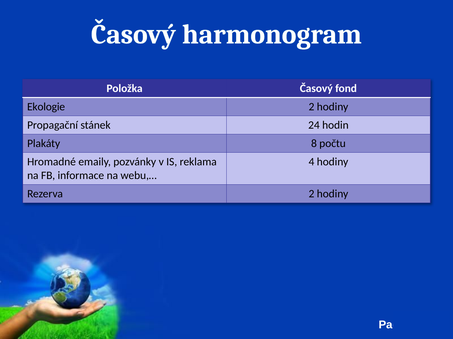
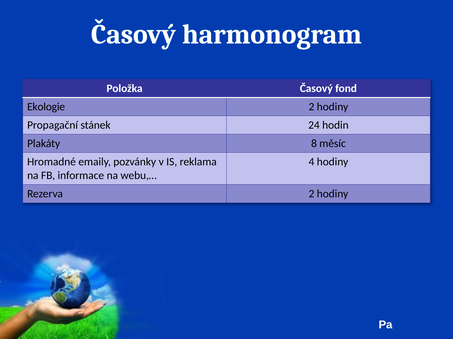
počtu: počtu -> měsíc
